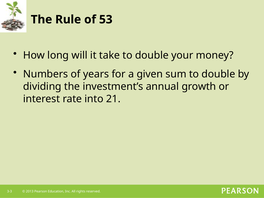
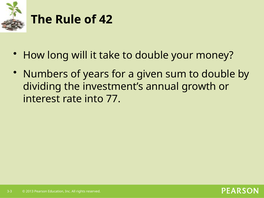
53: 53 -> 42
21: 21 -> 77
